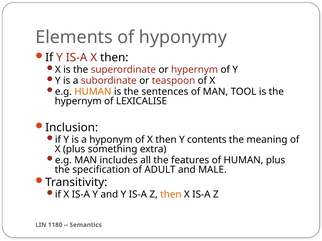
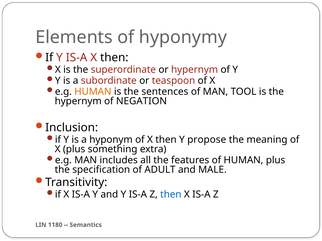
LEXICALISE: LEXICALISE -> NEGATION
contents: contents -> propose
then at (171, 195) colour: orange -> blue
